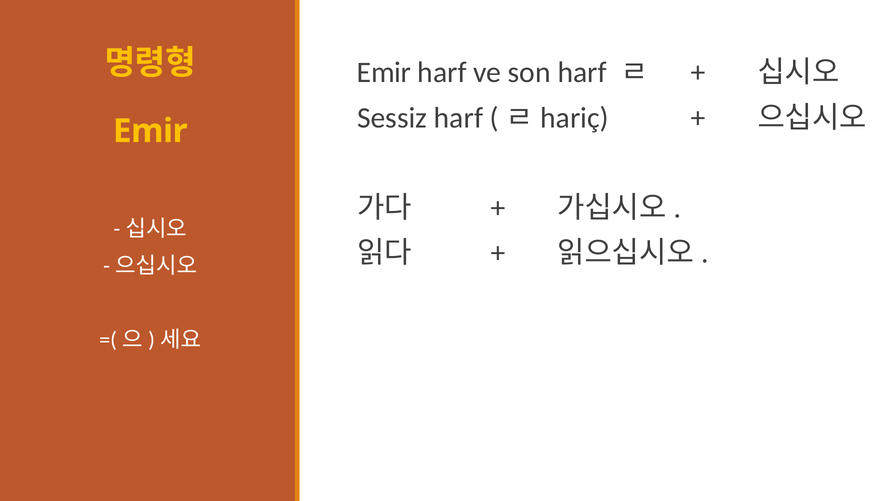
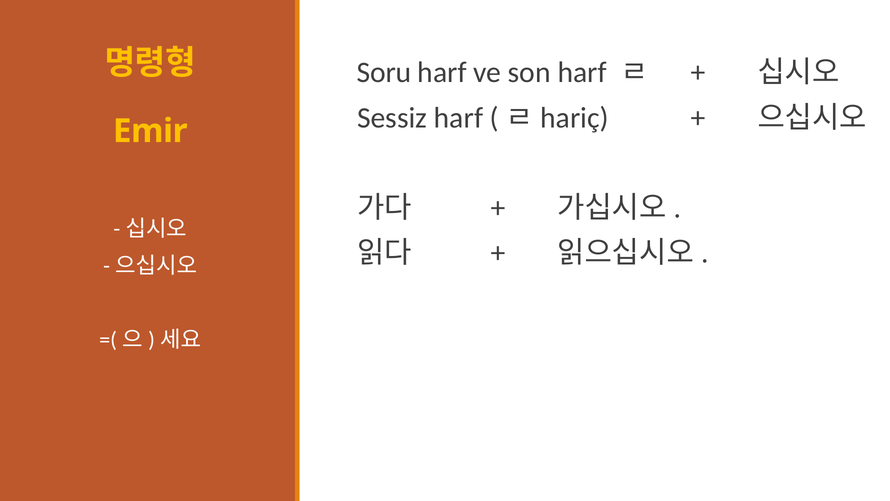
Emir at (384, 73): Emir -> Soru
